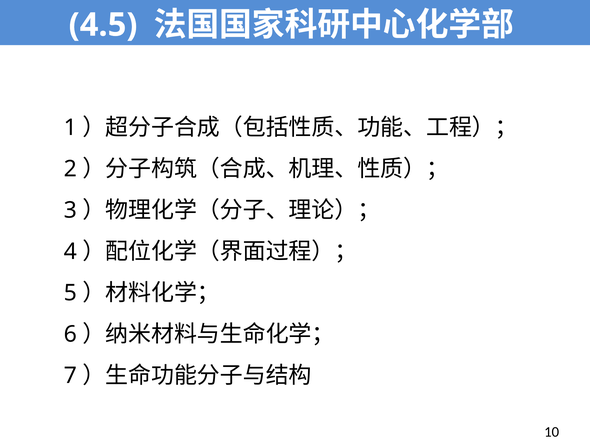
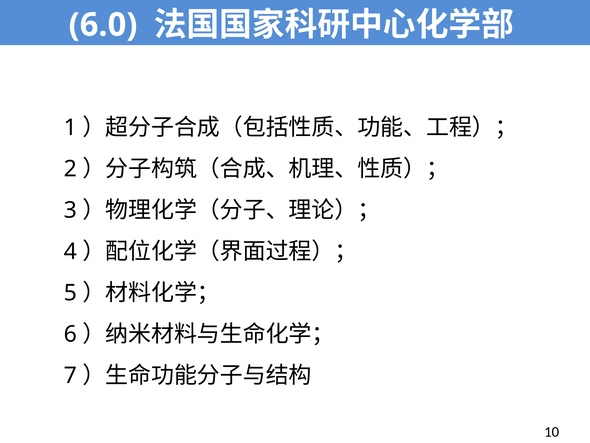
4.5: 4.5 -> 6.0
